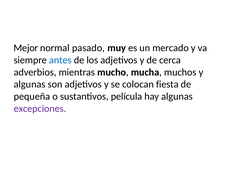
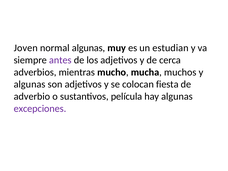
Mejor: Mejor -> Joven
normal pasado: pasado -> algunas
mercado: mercado -> estudian
antes colour: blue -> purple
pequeña: pequeña -> adverbio
